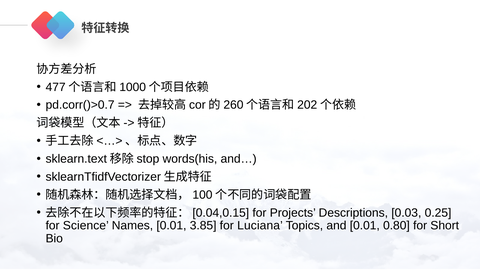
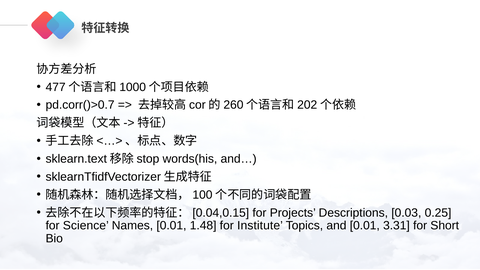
3.85: 3.85 -> 1.48
Luciana: Luciana -> Institute
0.80: 0.80 -> 3.31
